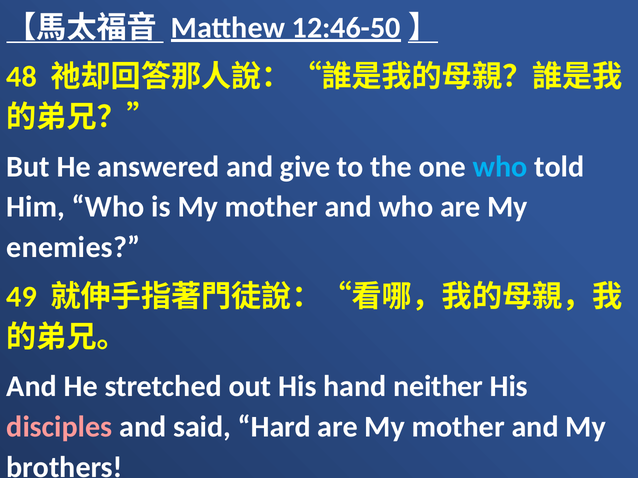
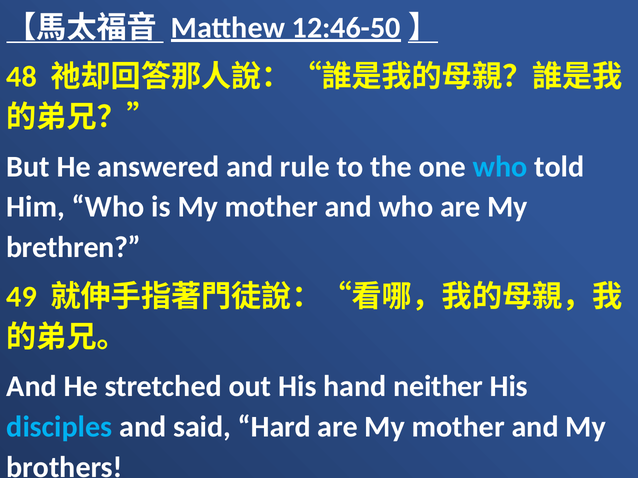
give: give -> rule
enemies: enemies -> brethren
disciples colour: pink -> light blue
